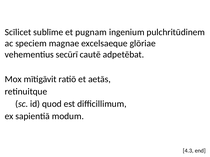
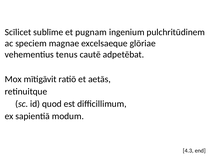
secūrī: secūrī -> tenus
